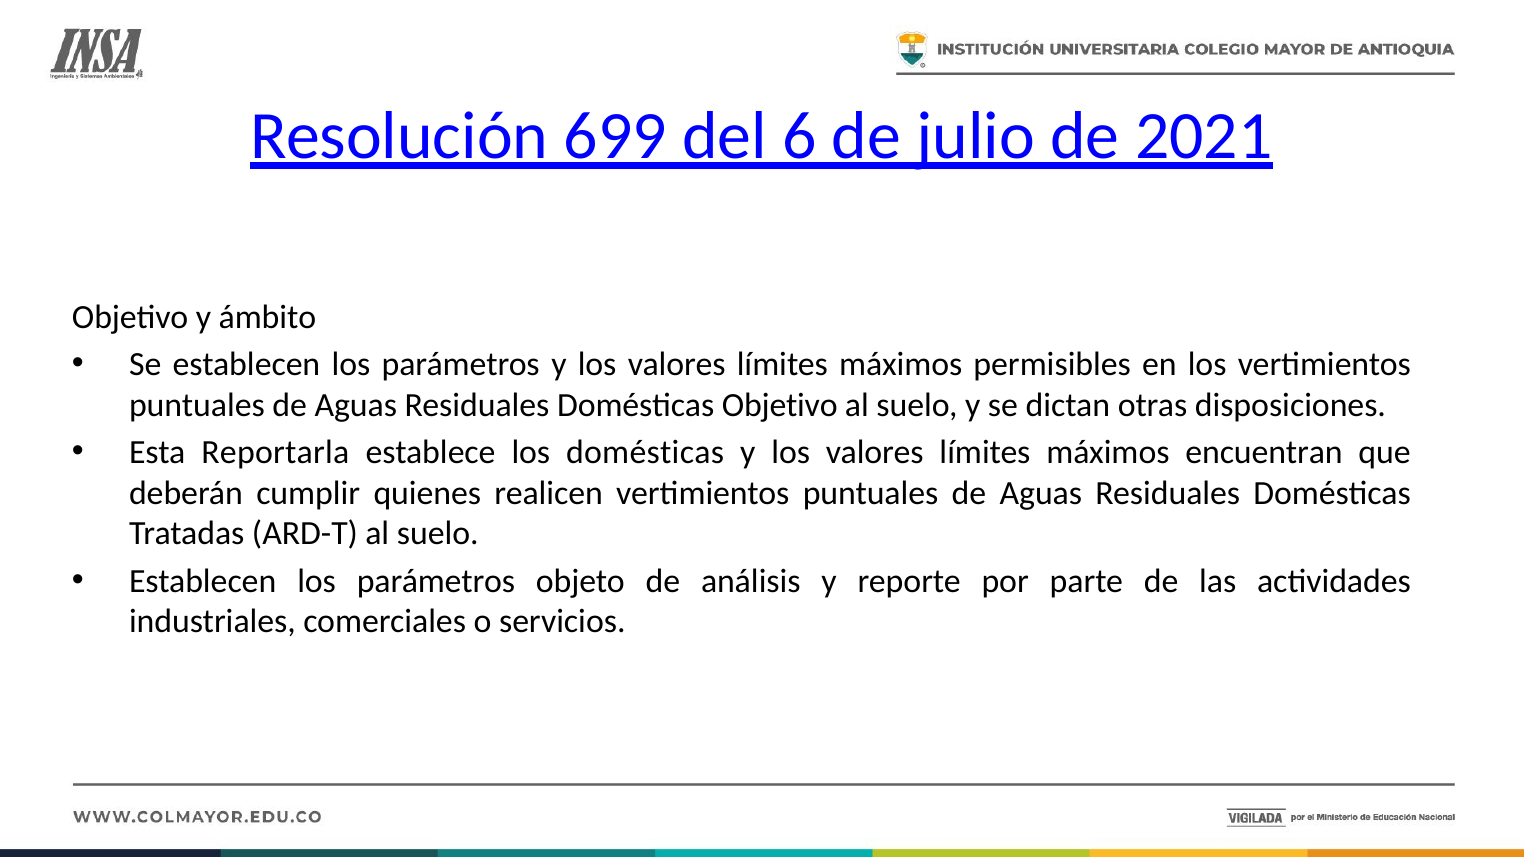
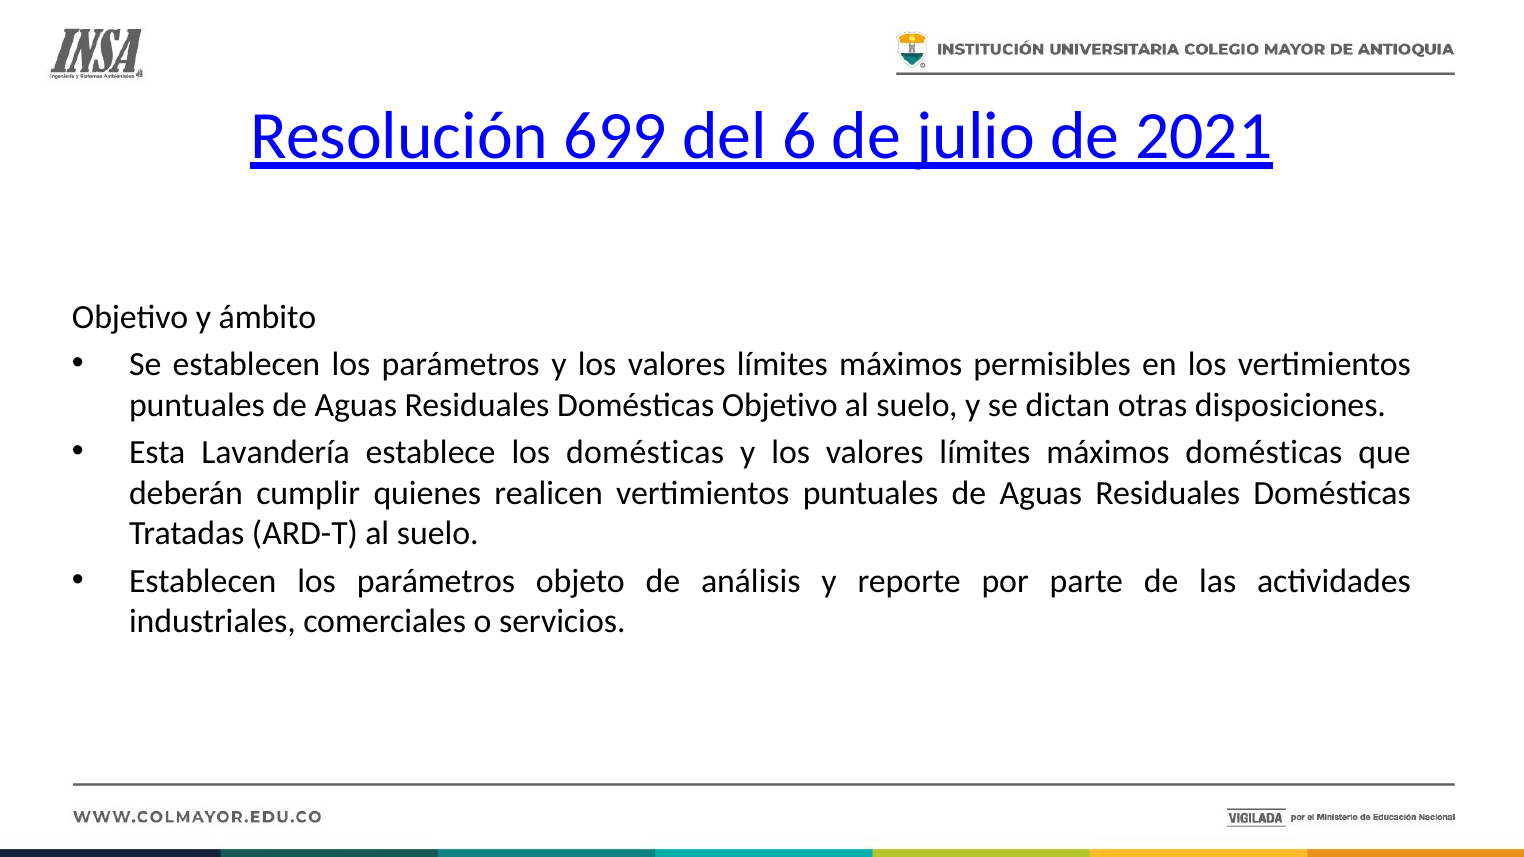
Reportarla: Reportarla -> Lavandería
máximos encuentran: encuentran -> domésticas
